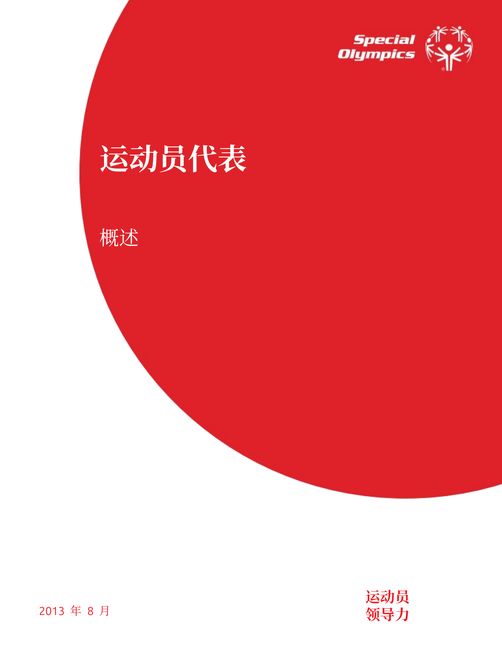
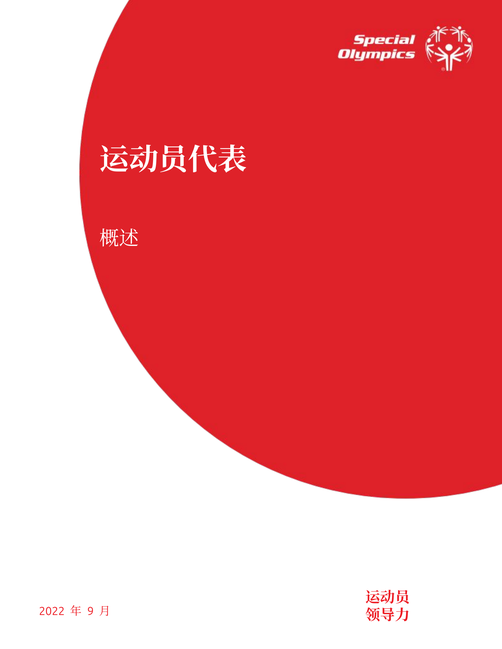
2013: 2013 -> 2022
8: 8 -> 9
